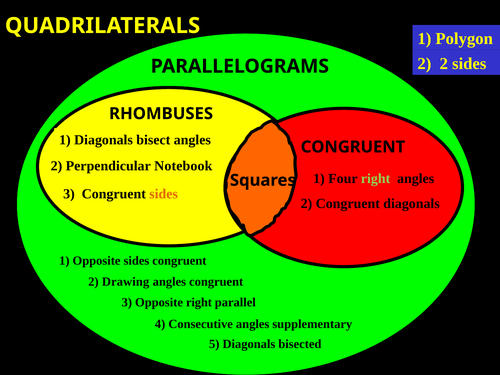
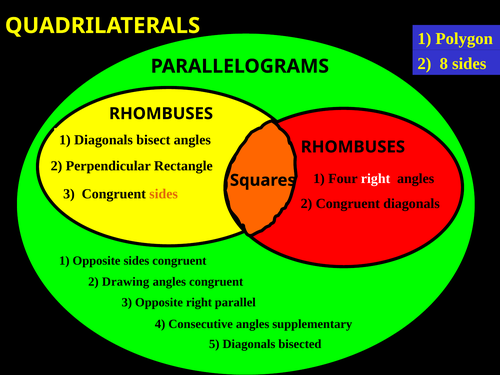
2 2: 2 -> 8
CONGRUENT at (353, 147): CONGRUENT -> RHOMBUSES
Notebook: Notebook -> Rectangle
right at (376, 178) colour: light green -> white
